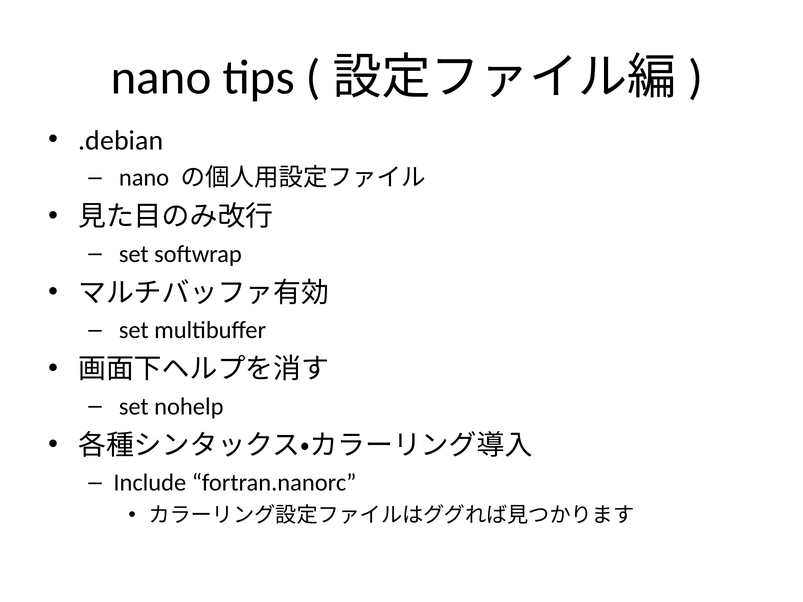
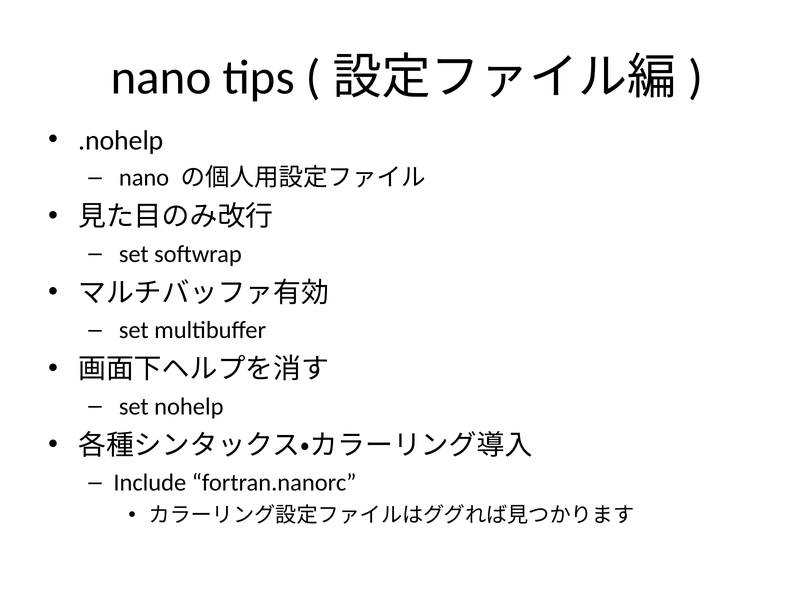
.debian: .debian -> .nohelp
